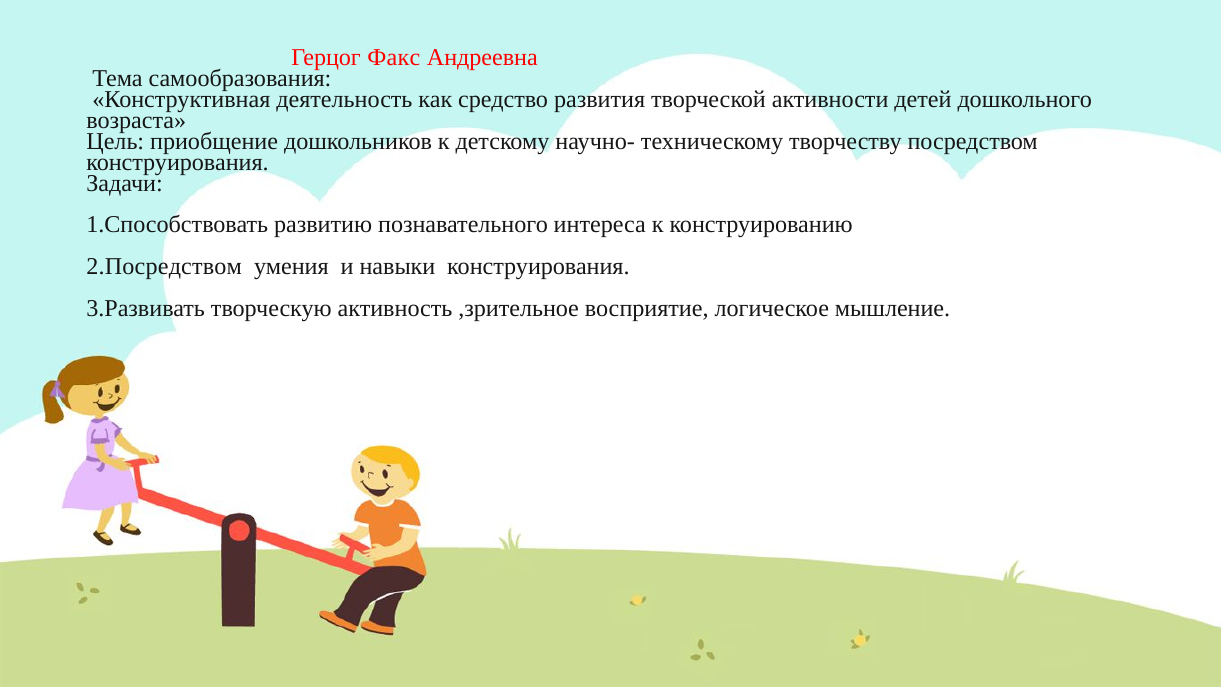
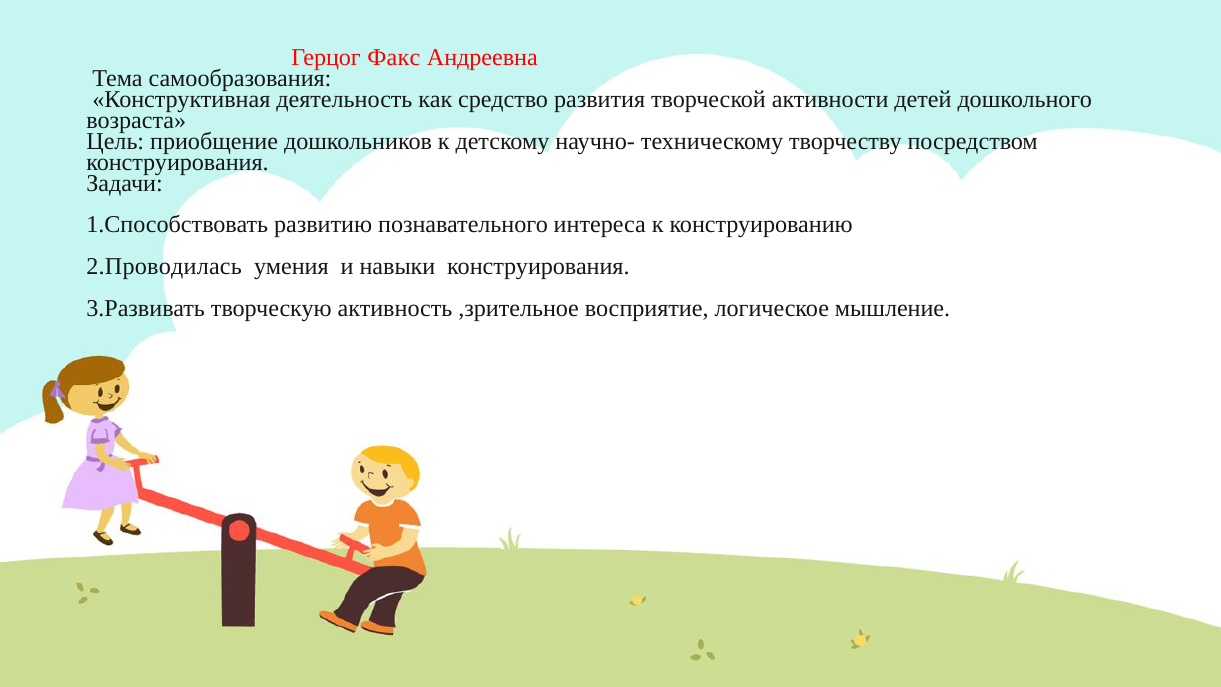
2.Посредством: 2.Посредством -> 2.Проводилась
